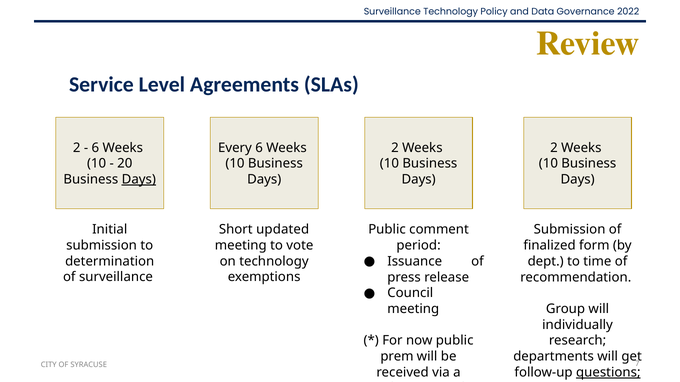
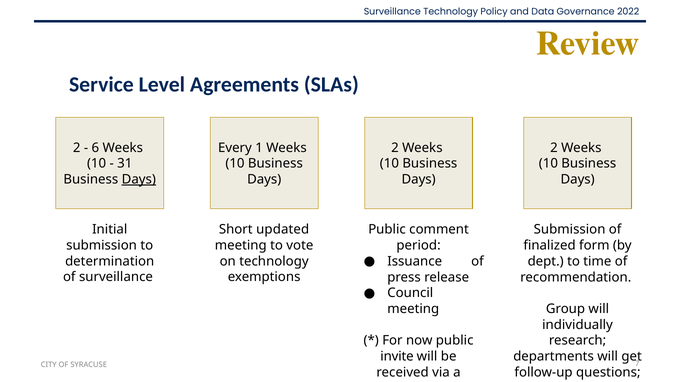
Every 6: 6 -> 1
20: 20 -> 31
prem: prem -> invite
questions underline: present -> none
